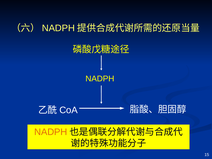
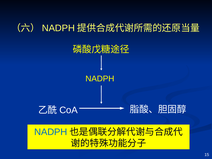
NADPH at (51, 132) colour: orange -> blue
